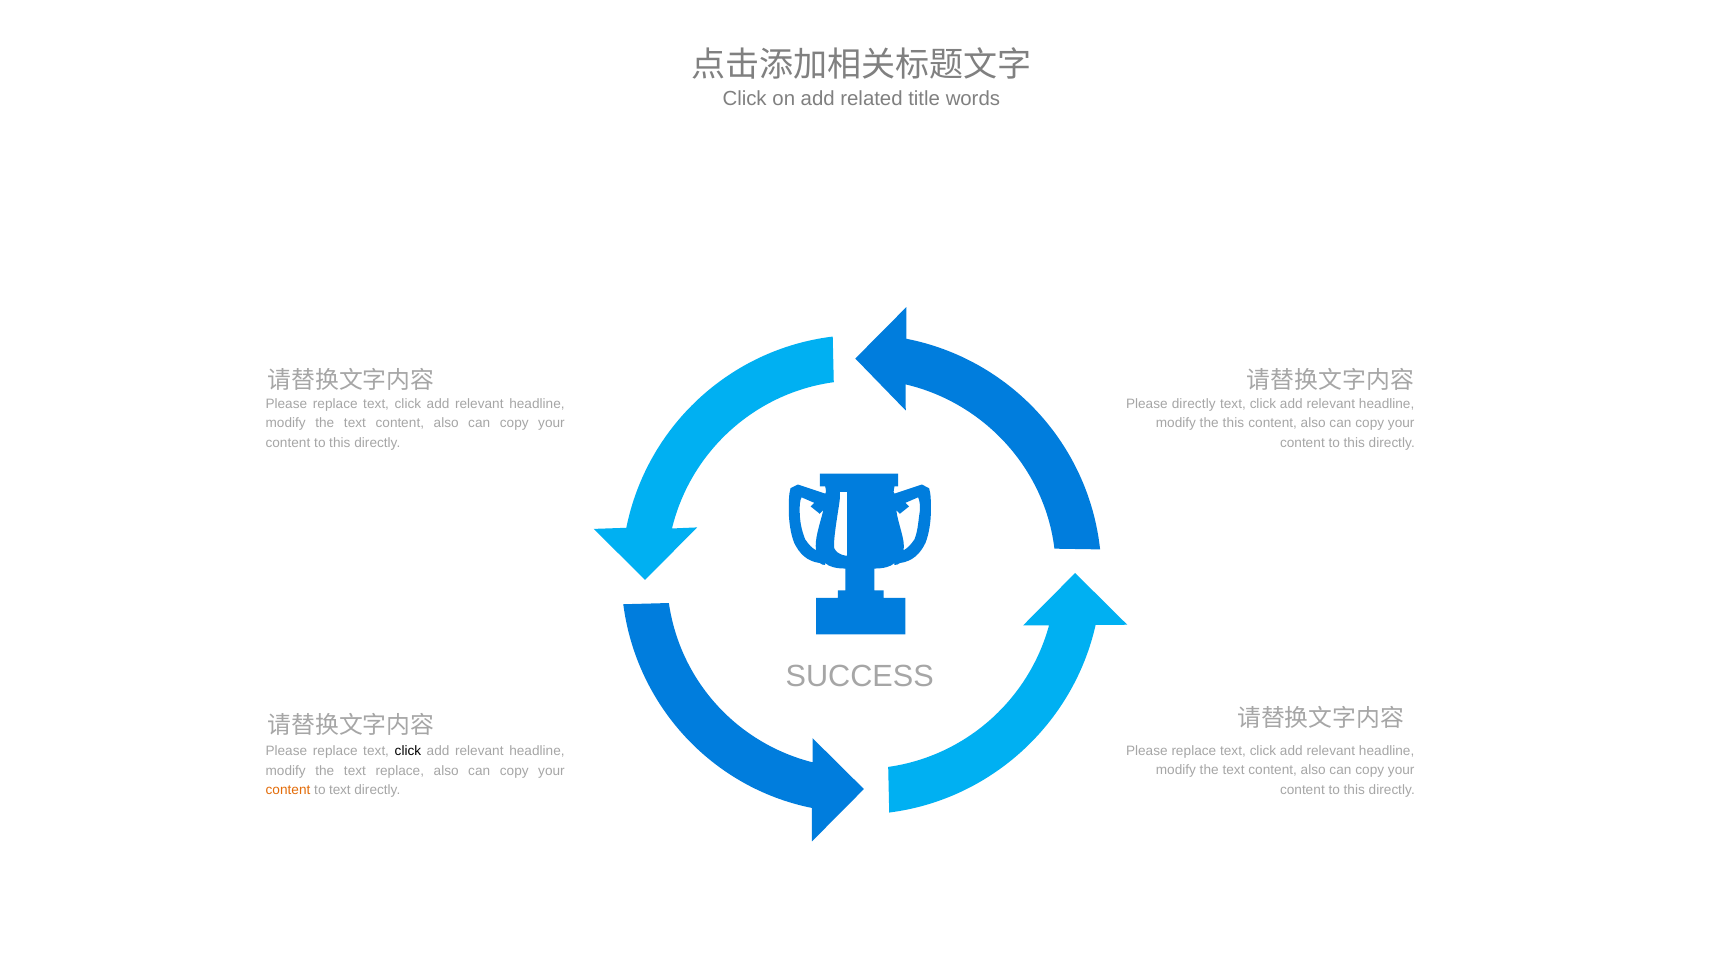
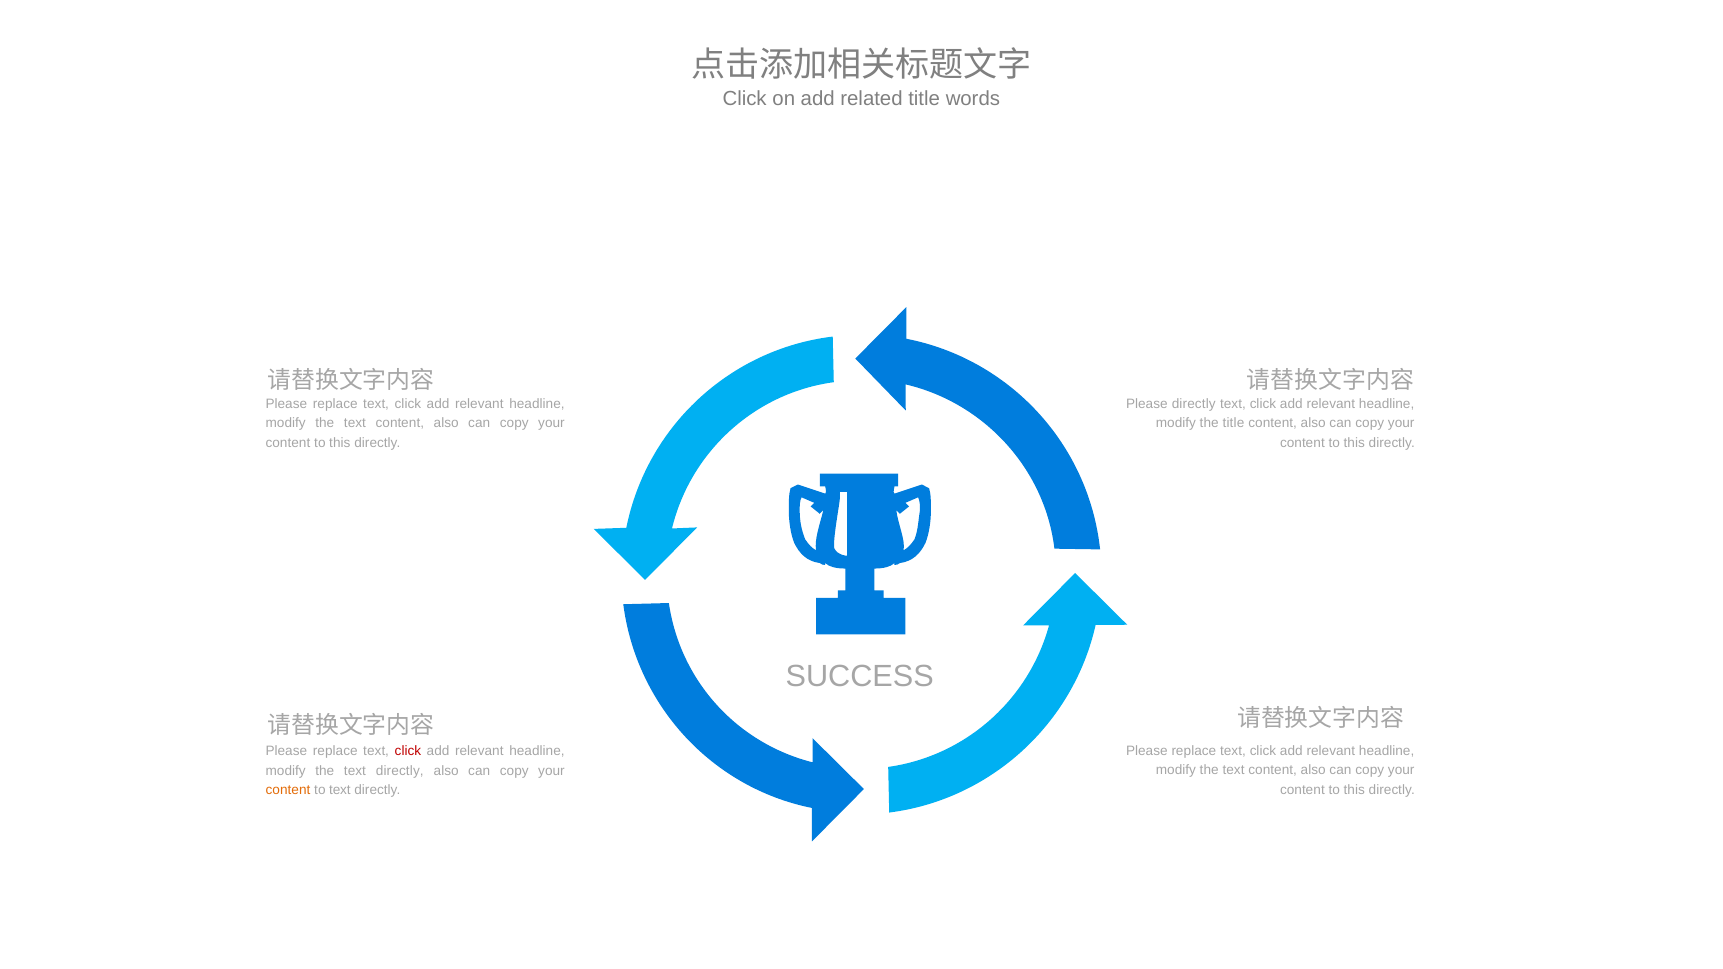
the this: this -> title
click at (408, 751) colour: black -> red
the text replace: replace -> directly
